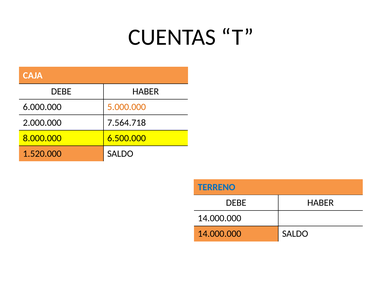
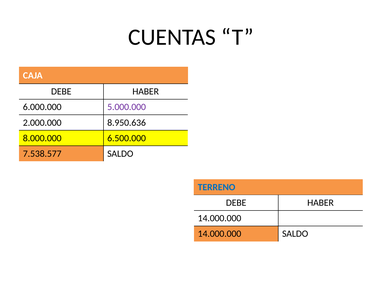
5.000.000 colour: orange -> purple
7.564.718: 7.564.718 -> 8.950.636
1.520.000: 1.520.000 -> 7.538.577
